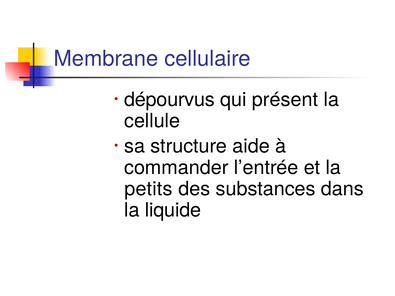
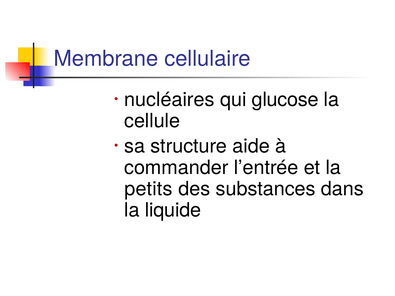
dépourvus: dépourvus -> nucléaires
présent: présent -> glucose
